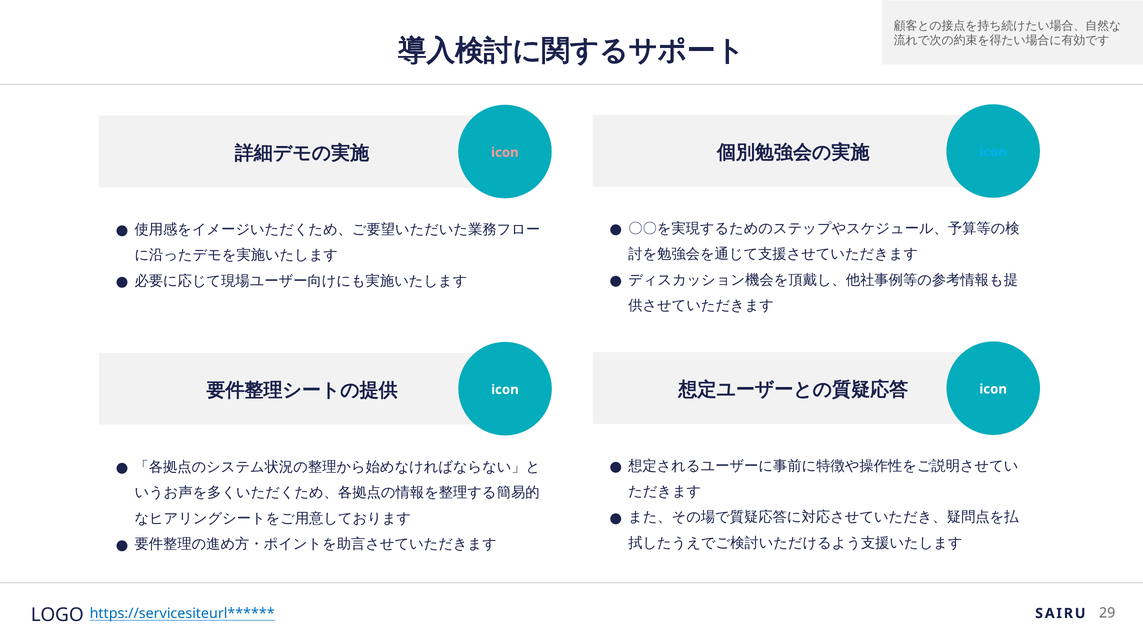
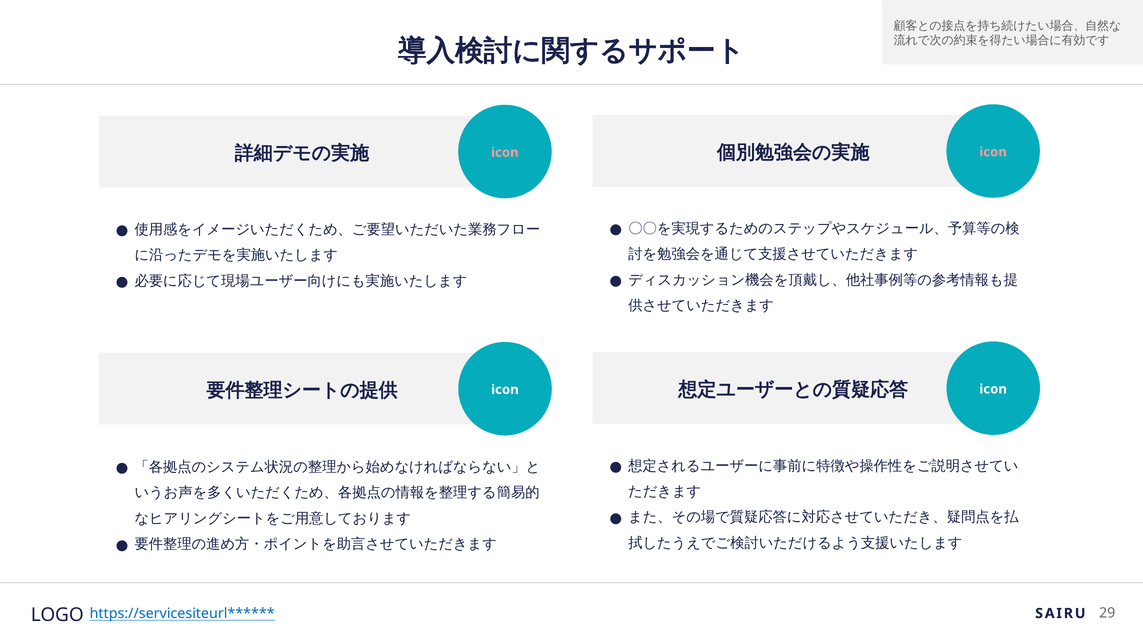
icon at (993, 152) colour: light blue -> pink
